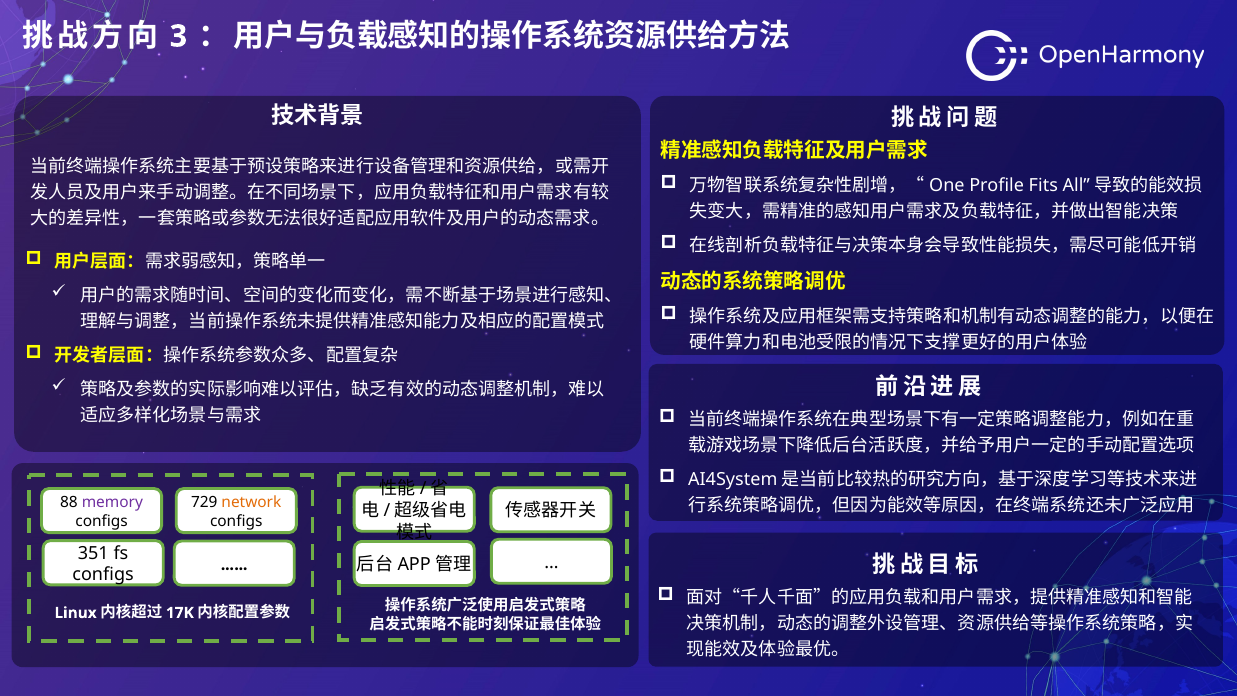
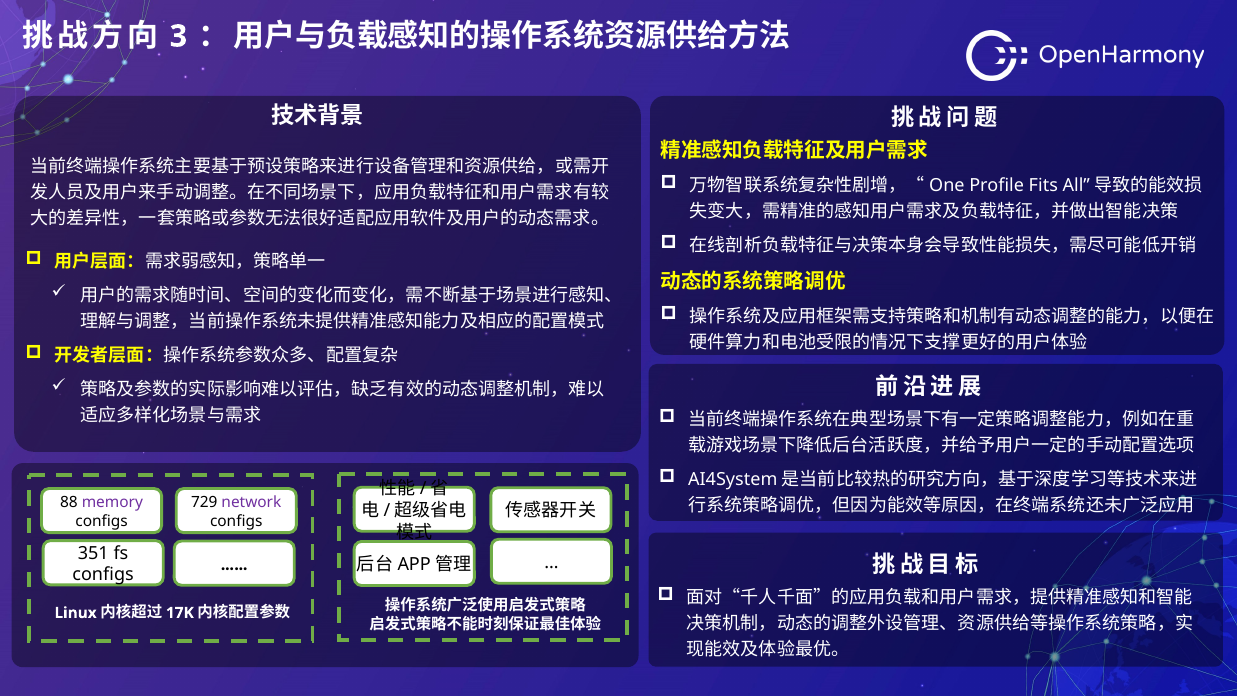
network colour: orange -> purple
